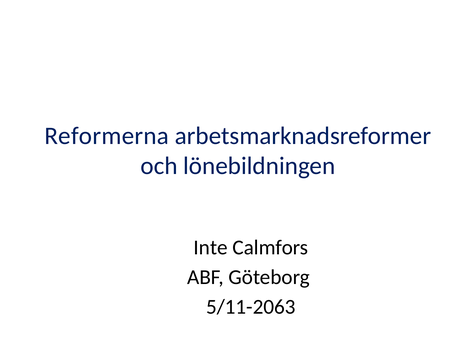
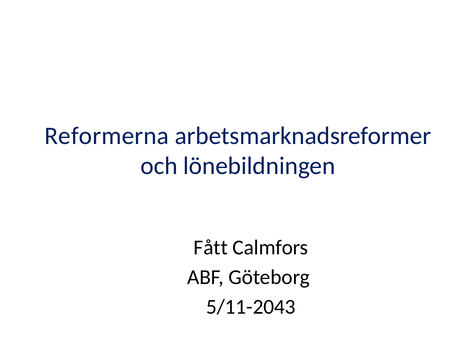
Inte: Inte -> Fått
5/11-2063: 5/11-2063 -> 5/11-2043
